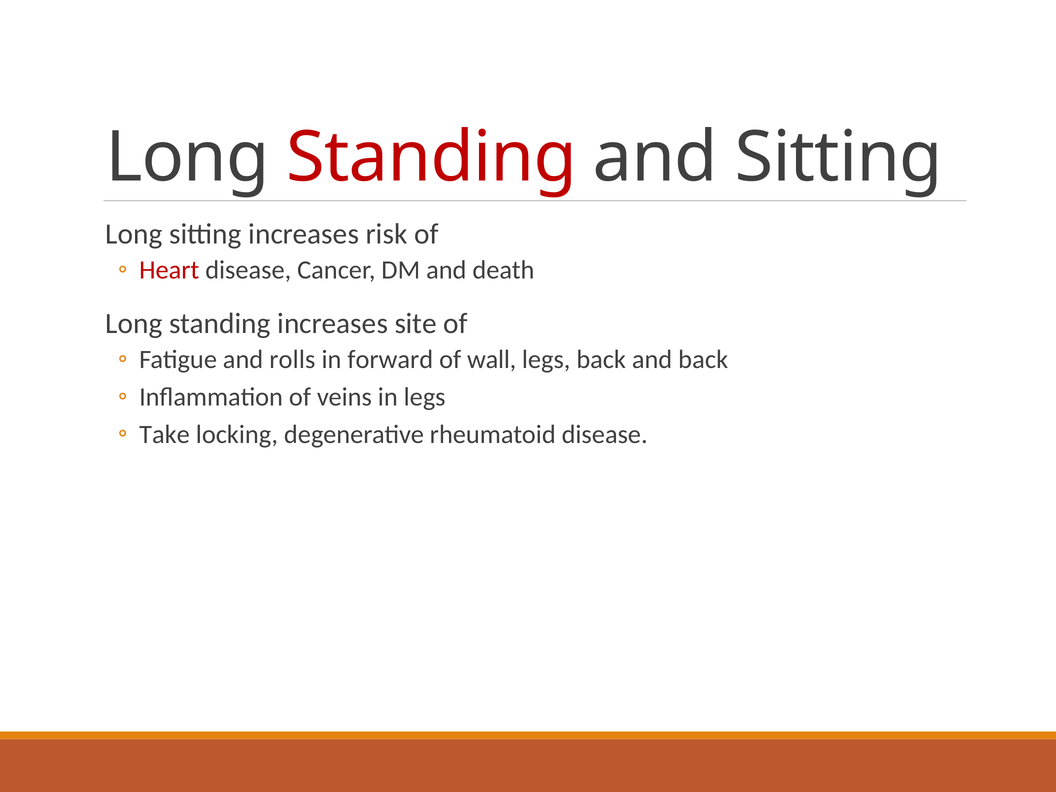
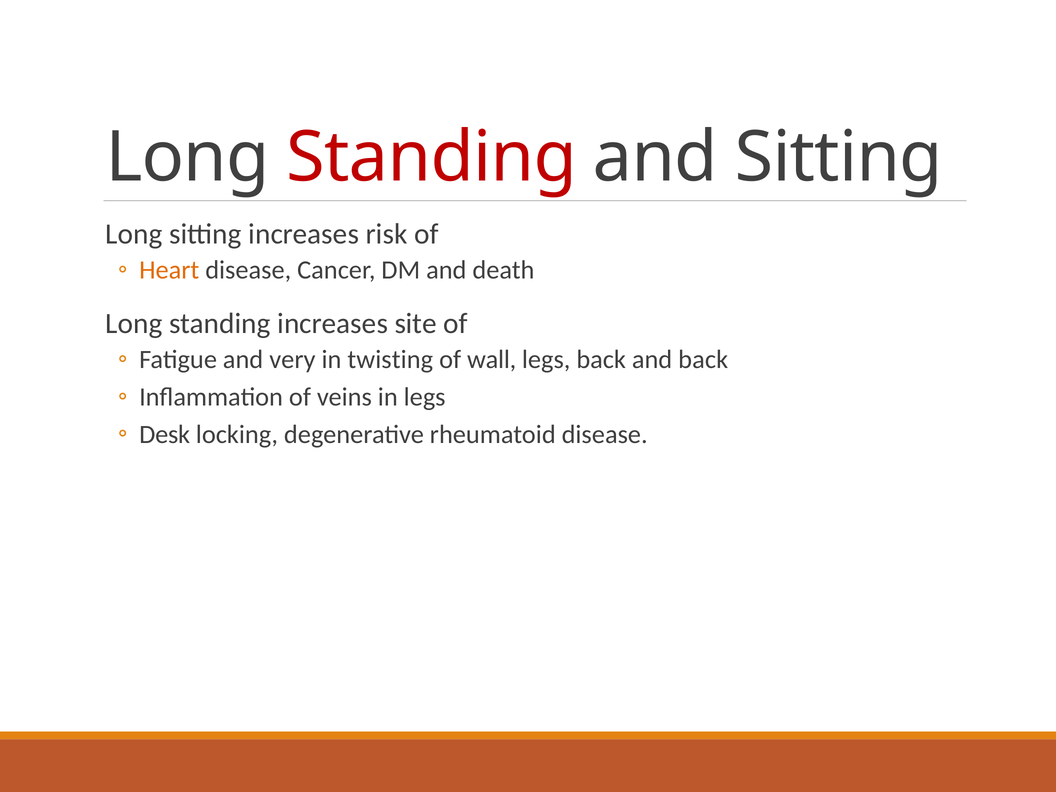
Heart colour: red -> orange
rolls: rolls -> very
forward: forward -> twisting
Take: Take -> Desk
